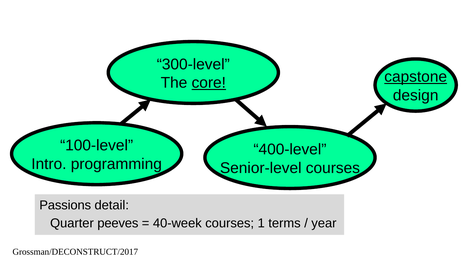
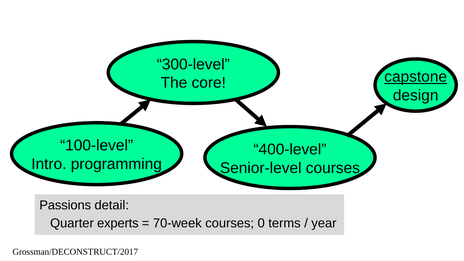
core underline: present -> none
peeves: peeves -> experts
40-week: 40-week -> 70-week
1: 1 -> 0
